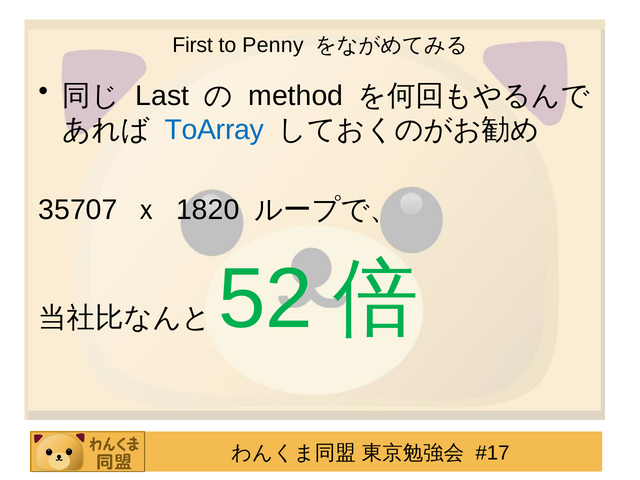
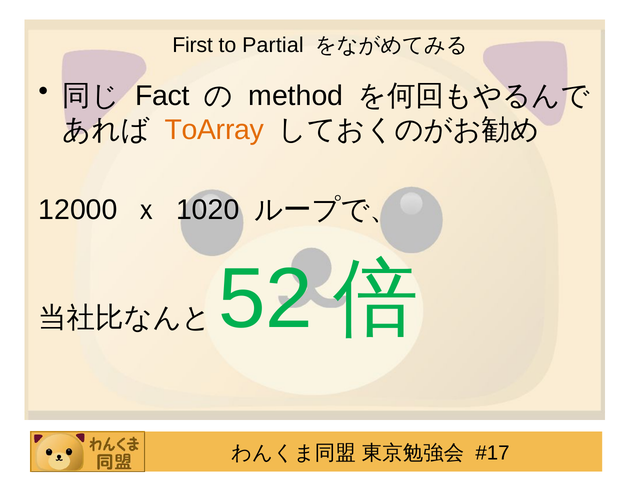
Penny: Penny -> Partial
Last: Last -> Fact
ToArray colour: blue -> orange
35707: 35707 -> 12000
1820: 1820 -> 1020
